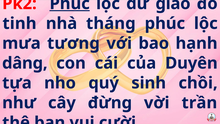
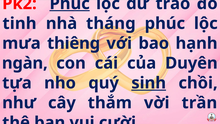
giao: giao -> trào
tương: tương -> thiêng
dâng: dâng -> ngàn
sinh underline: none -> present
đừng: đừng -> thắm
